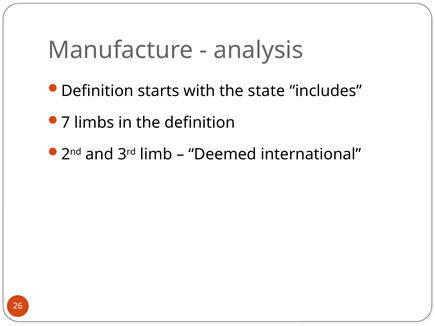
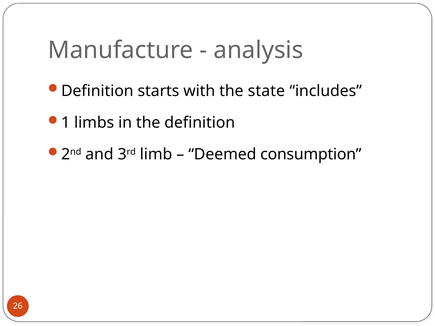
7: 7 -> 1
international: international -> consumption
